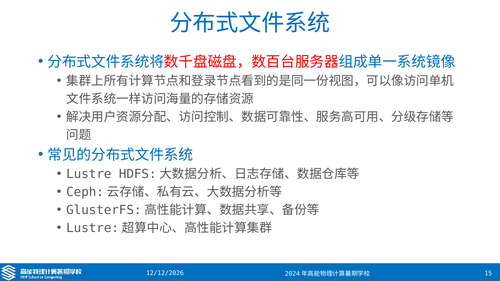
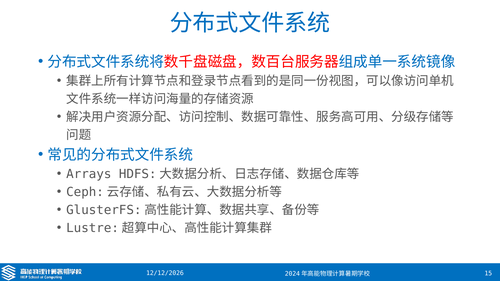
Lustre: Lustre -> Arrays
